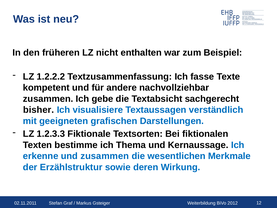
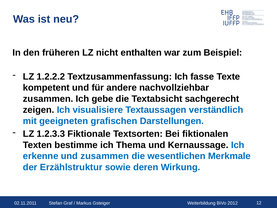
bisher: bisher -> zeigen
